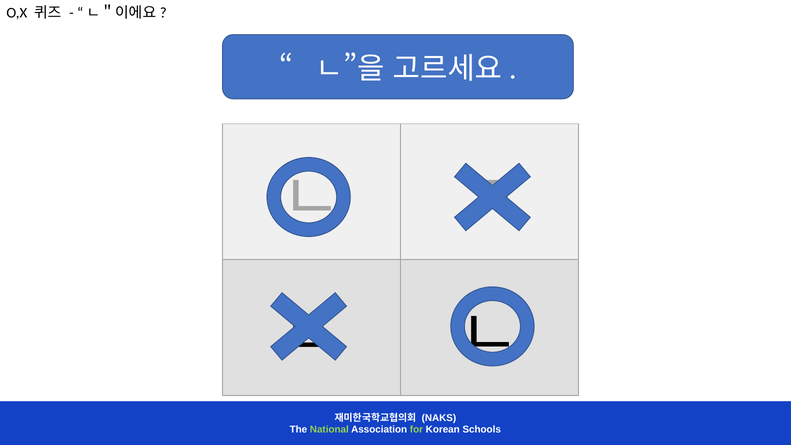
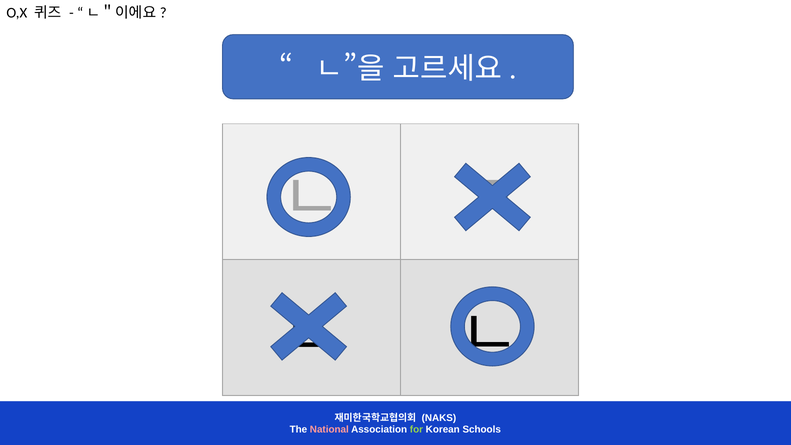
National colour: light green -> pink
